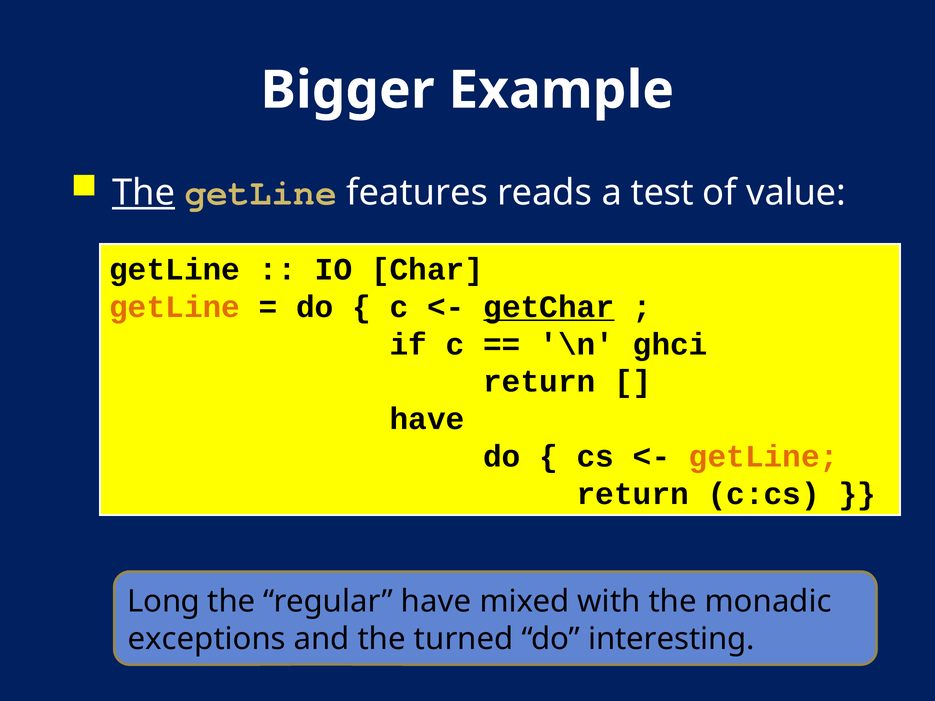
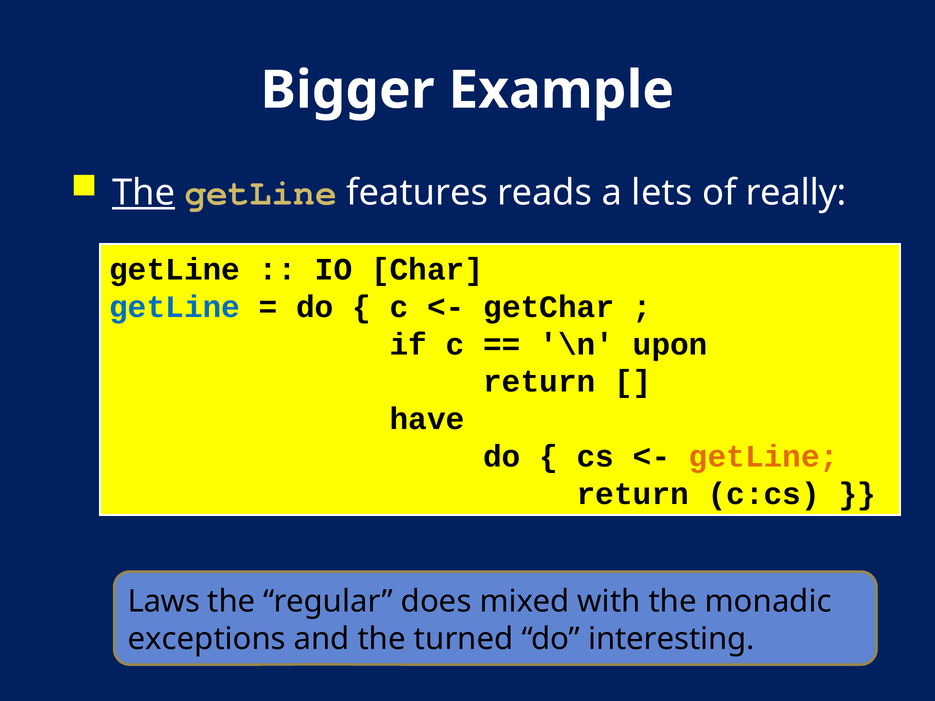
test: test -> lets
value: value -> really
getLine at (175, 307) colour: orange -> blue
getChar underline: present -> none
ghci: ghci -> upon
Long: Long -> Laws
regular have: have -> does
